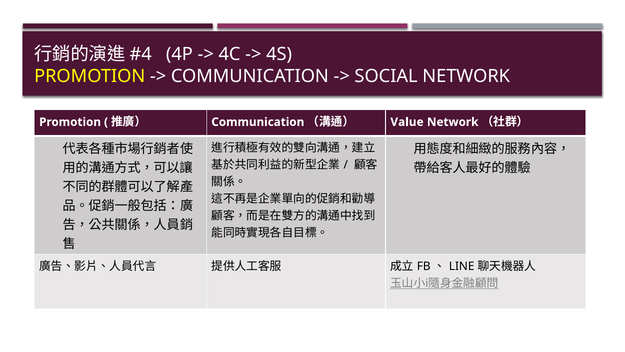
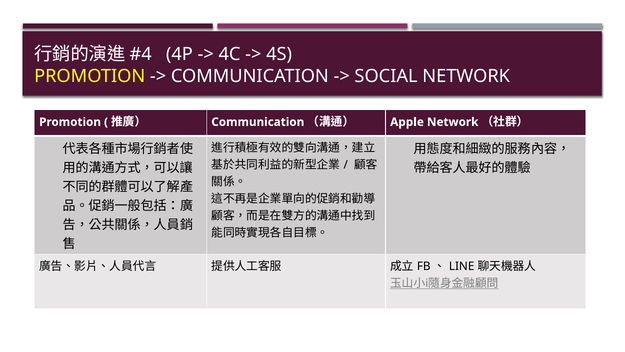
Value: Value -> Apple
